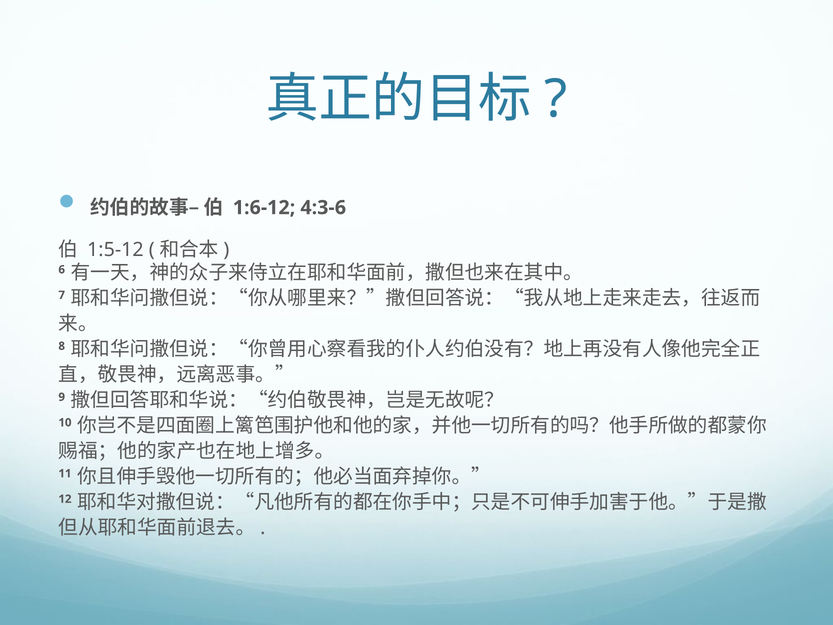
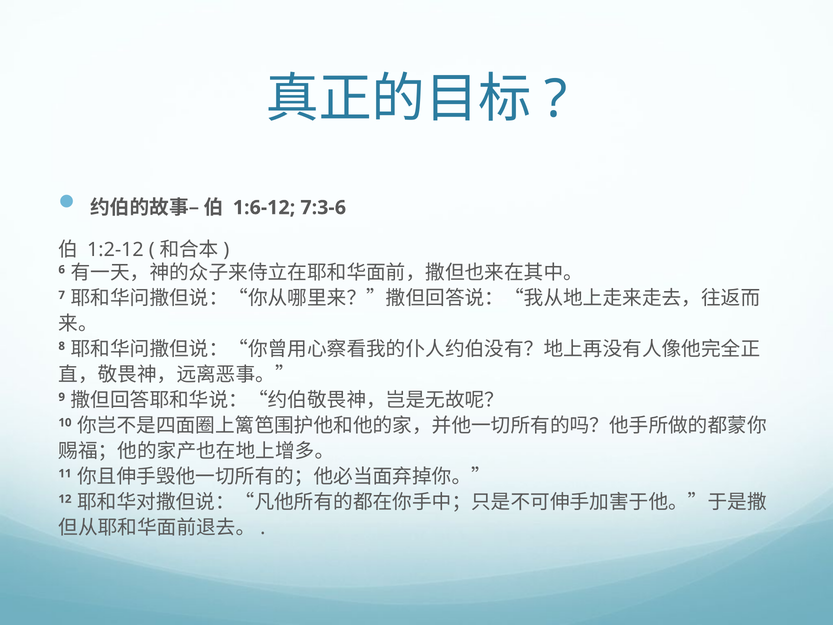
4:3-6: 4:3-6 -> 7:3-6
1:5-12: 1:5-12 -> 1:2-12
